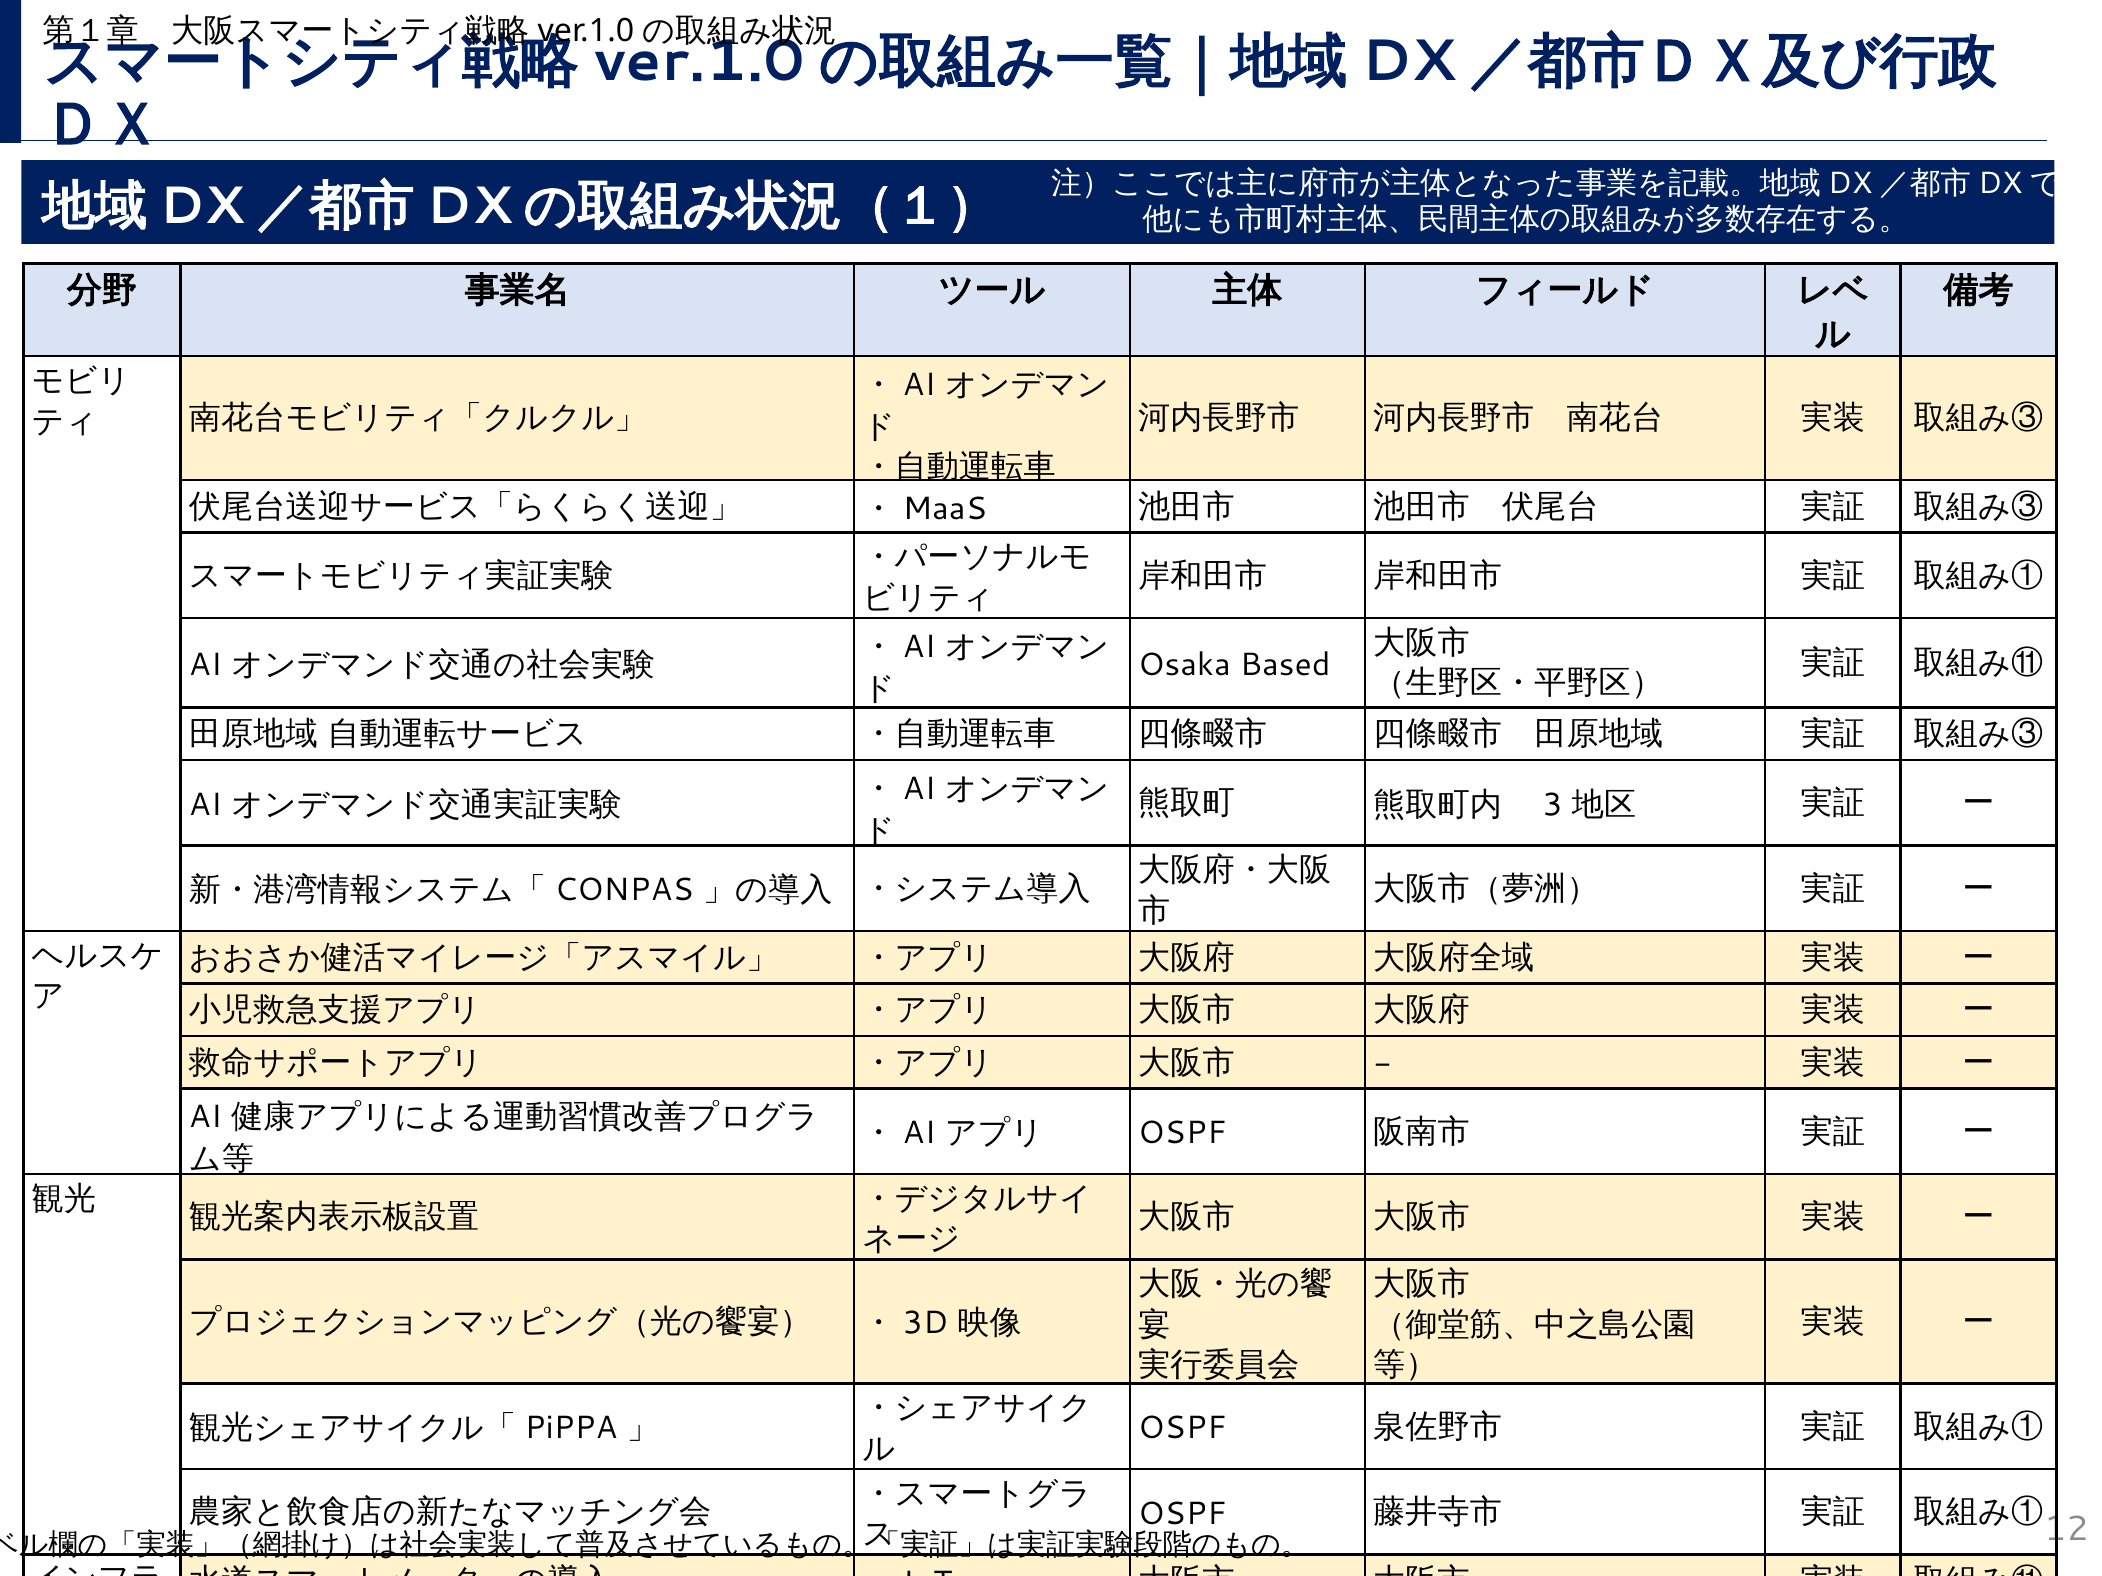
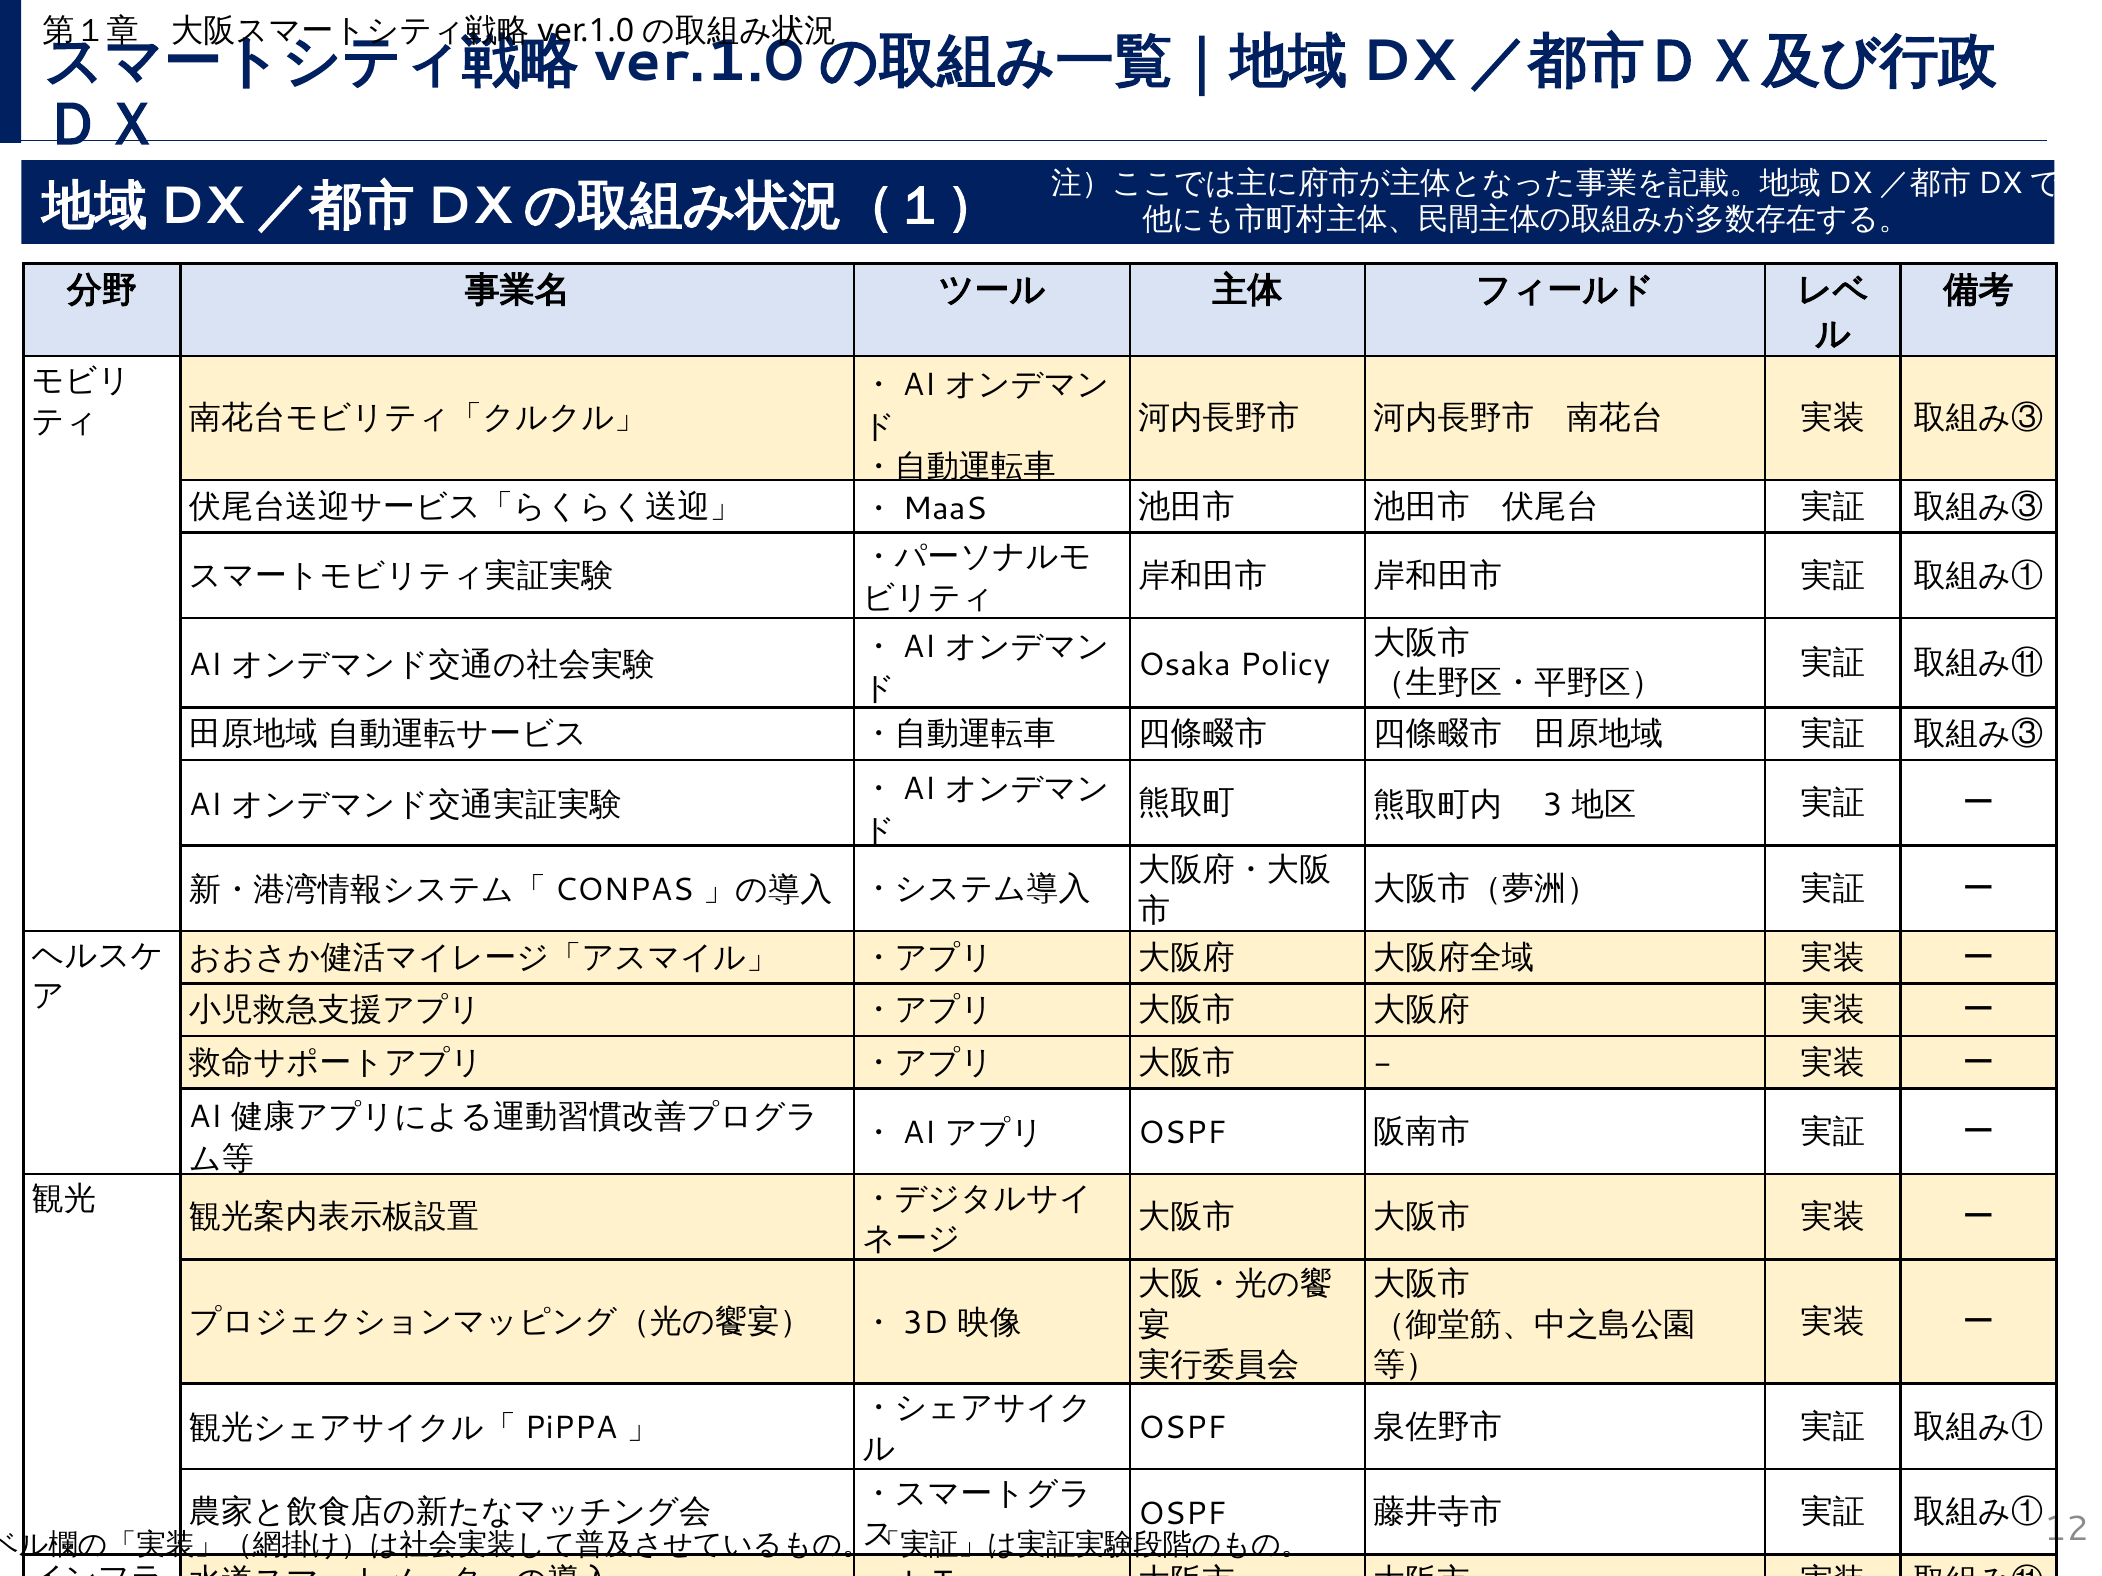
Based: Based -> Policy
